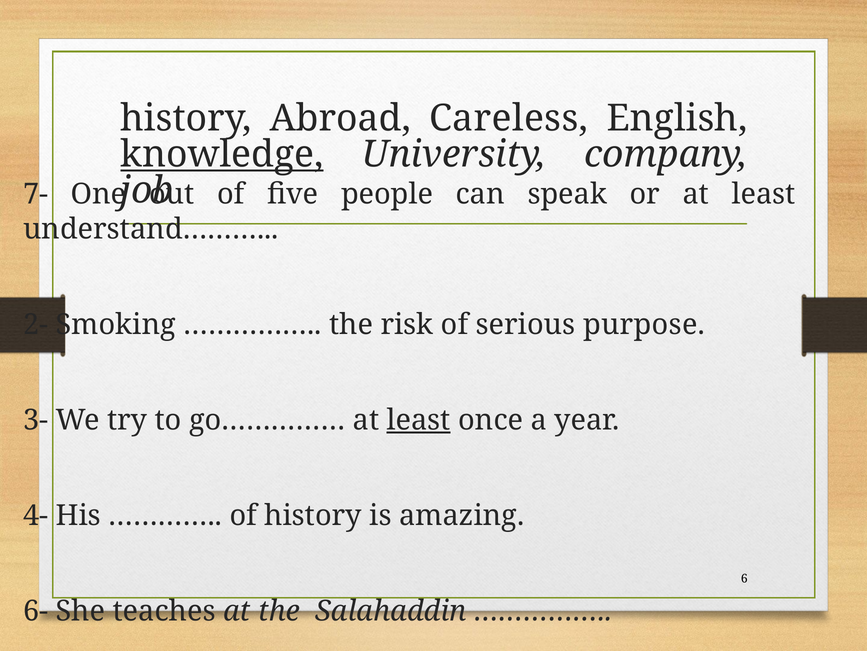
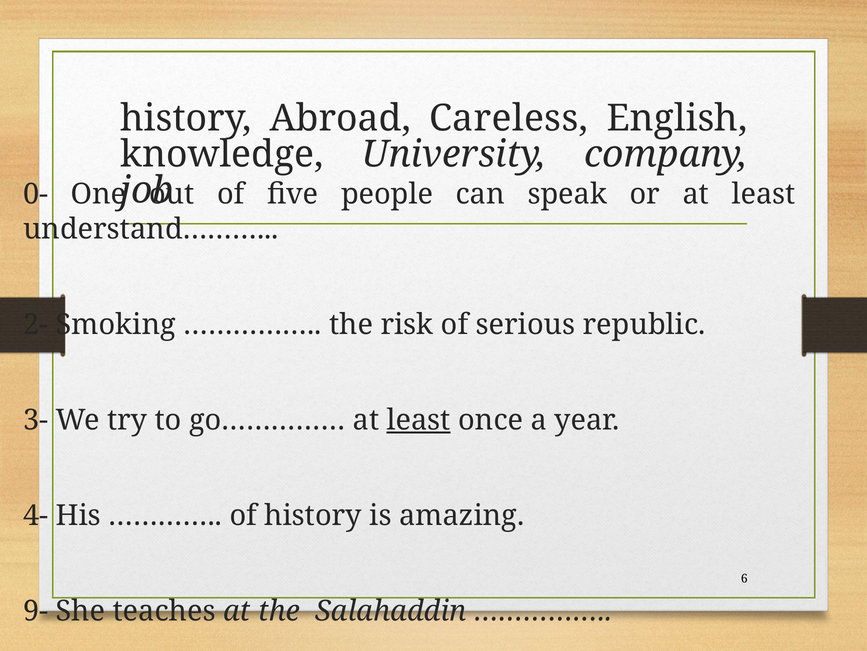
knowledge underline: present -> none
7-: 7- -> 0-
purpose: purpose -> republic
6-: 6- -> 9-
